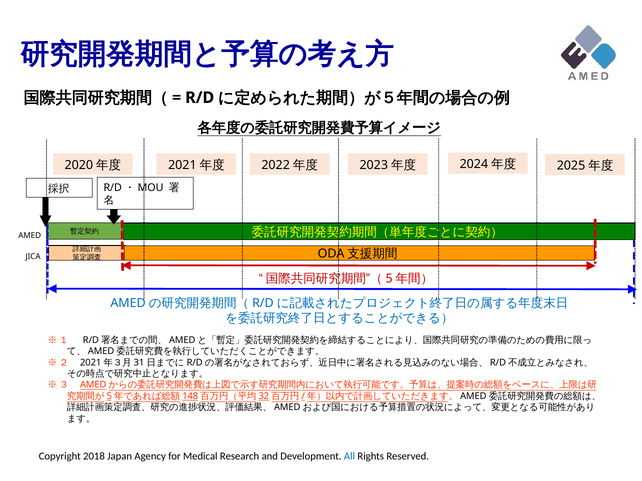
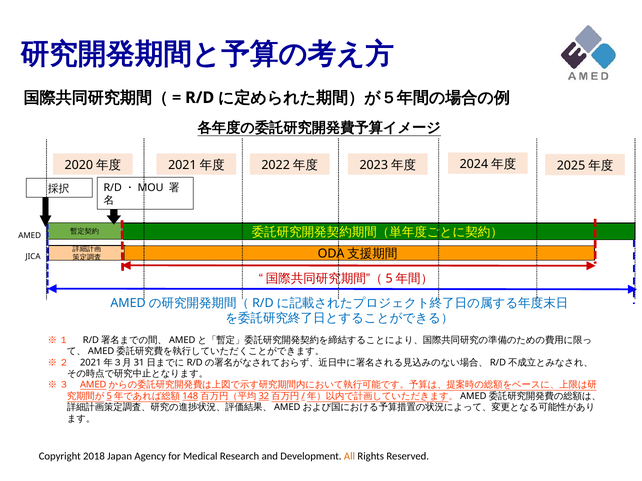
All at (350, 457) colour: blue -> orange
